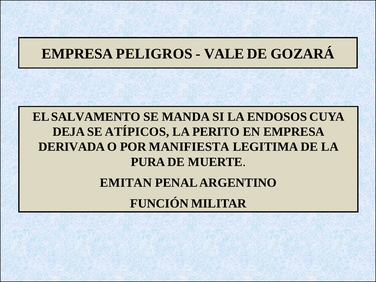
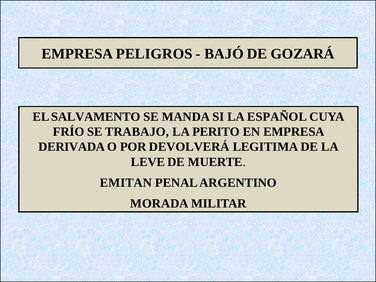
VALE: VALE -> BAJÓ
ENDOSOS: ENDOSOS -> ESPAÑOL
DEJA: DEJA -> FRÍO
ATÍPICOS: ATÍPICOS -> TRABAJO
MANIFIESTA: MANIFIESTA -> DEVOLVERÁ
PURA: PURA -> LEVE
FUNCIÓN: FUNCIÓN -> MORADA
